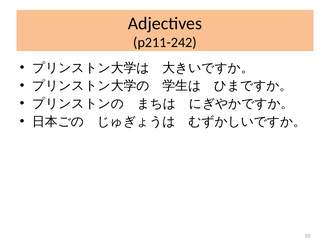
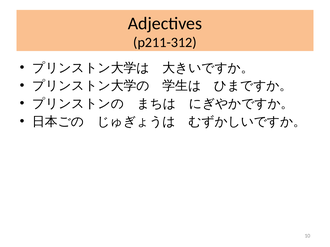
p211-242: p211-242 -> p211-312
